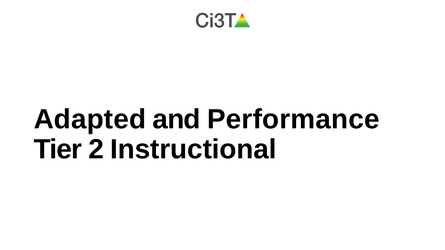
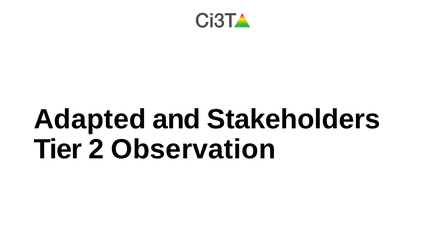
Performance: Performance -> Stakeholders
Instructional: Instructional -> Observation
